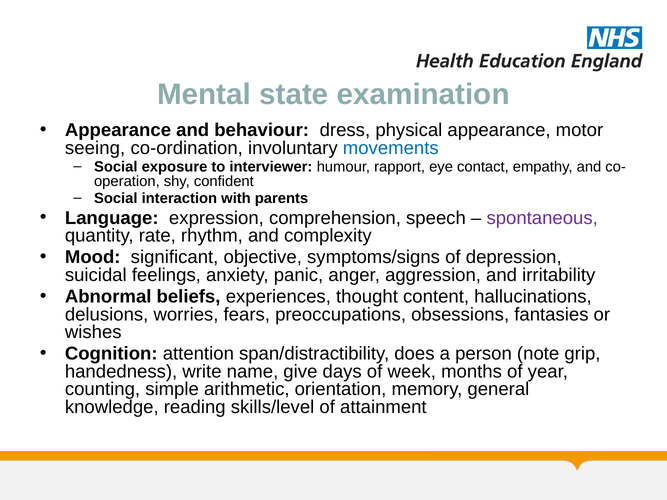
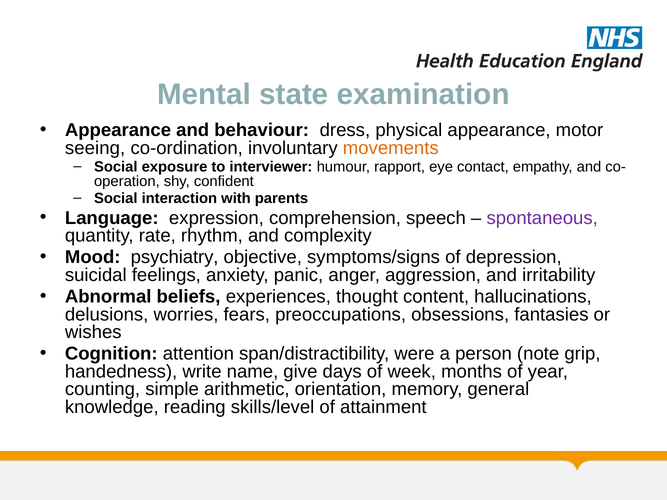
movements colour: blue -> orange
significant: significant -> psychiatry
does: does -> were
